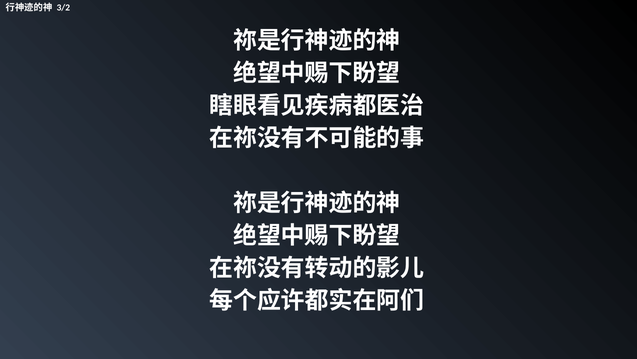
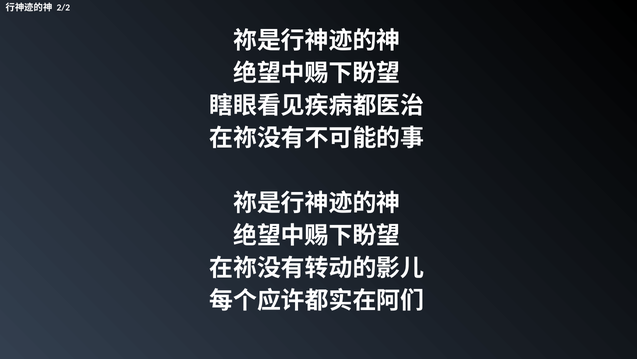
3/2: 3/2 -> 2/2
